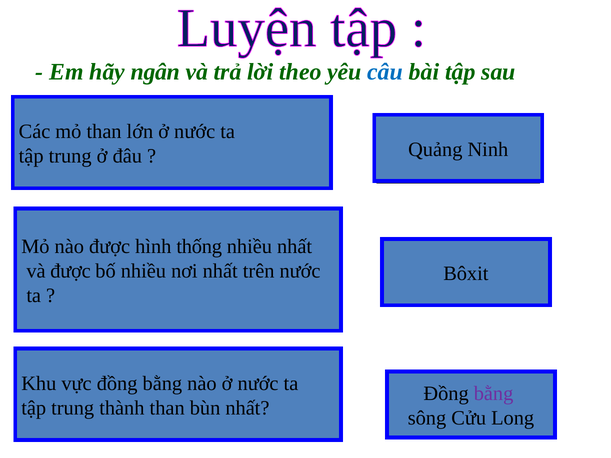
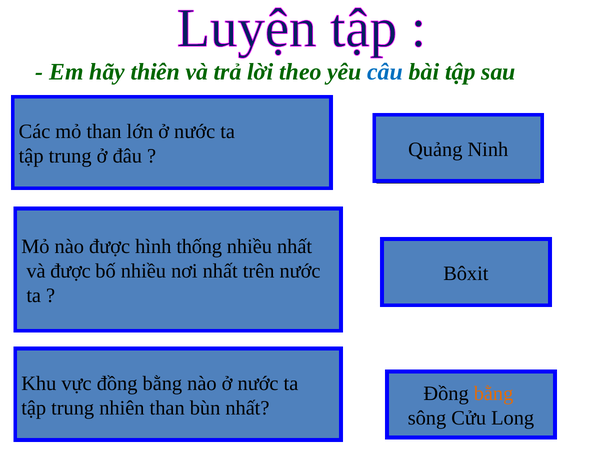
ngân: ngân -> thiên
bằng at (494, 394) colour: purple -> orange
thành: thành -> nhiên
